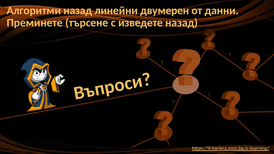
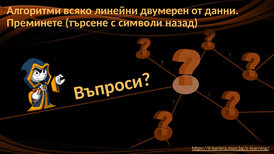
Алгоритми назад: назад -> всяко
изведете: изведете -> символи
